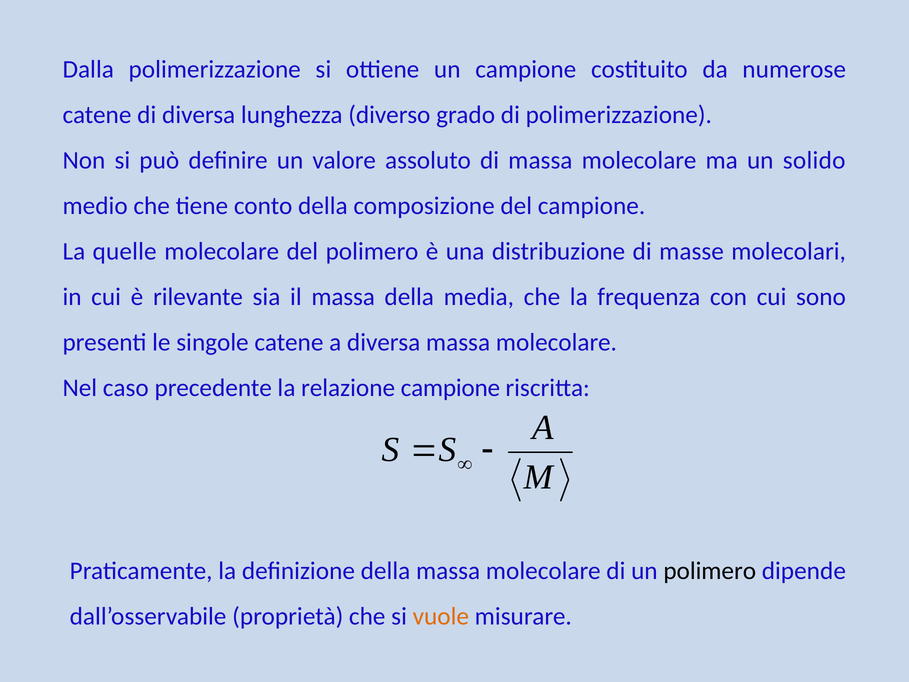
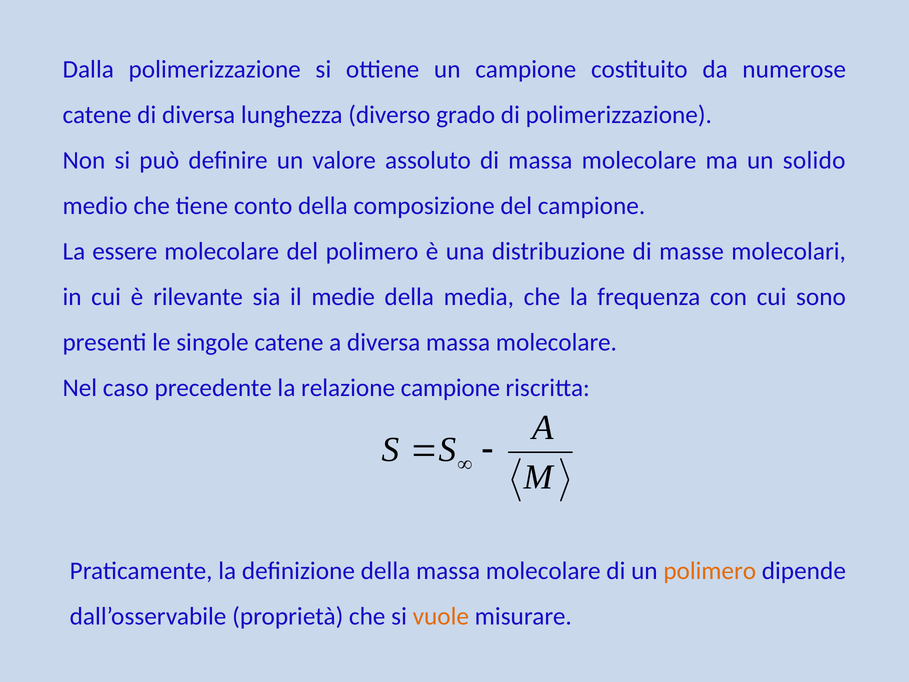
quelle: quelle -> essere
il massa: massa -> medie
polimero at (710, 571) colour: black -> orange
